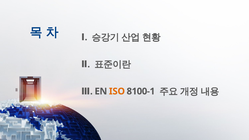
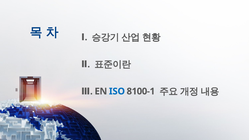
ISO colour: orange -> blue
